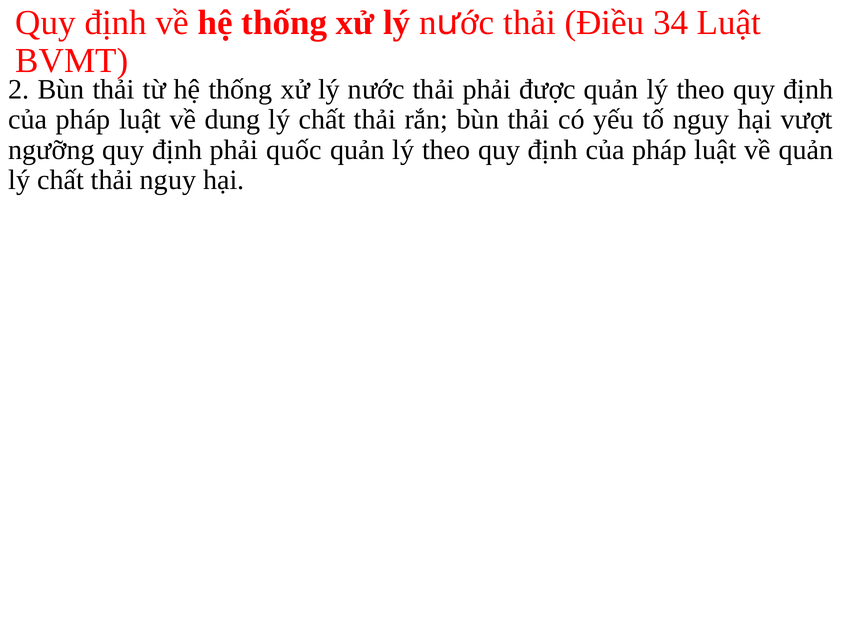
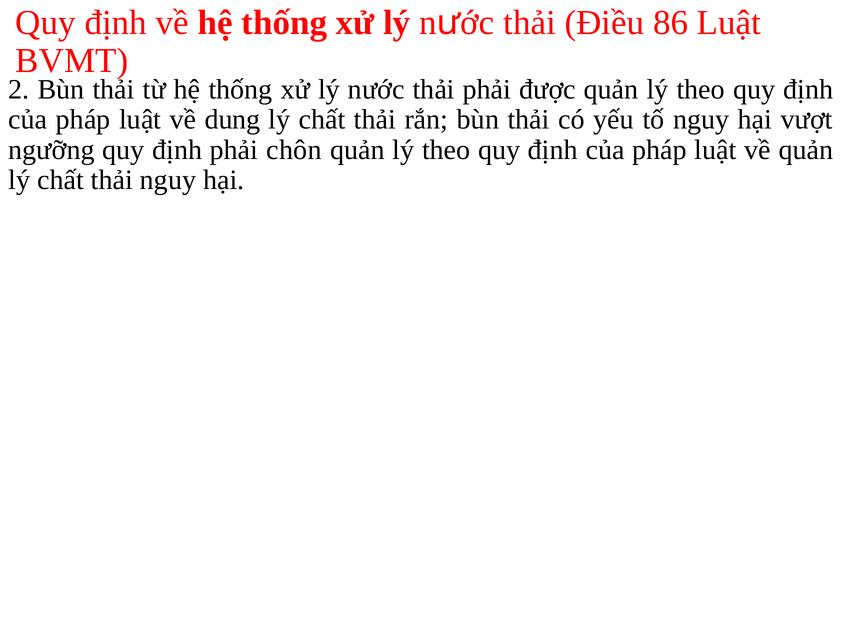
34: 34 -> 86
quốc: quốc -> chôn
